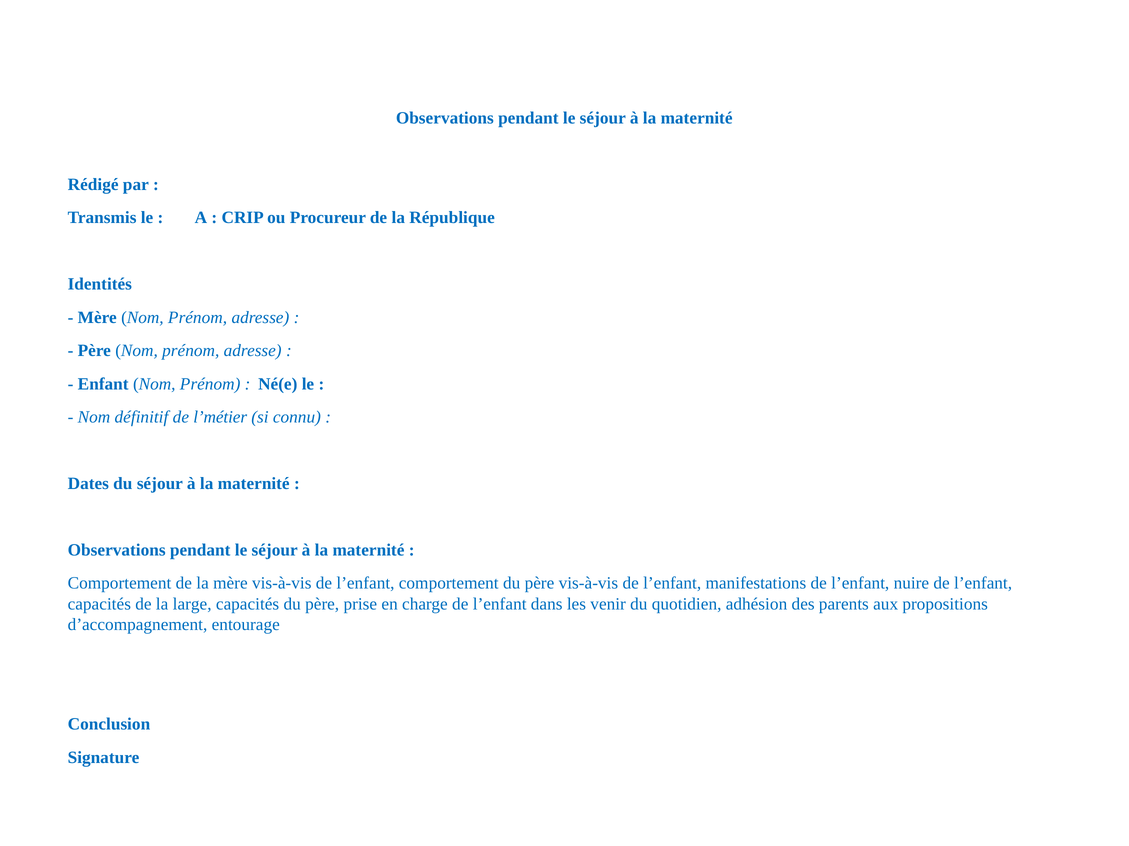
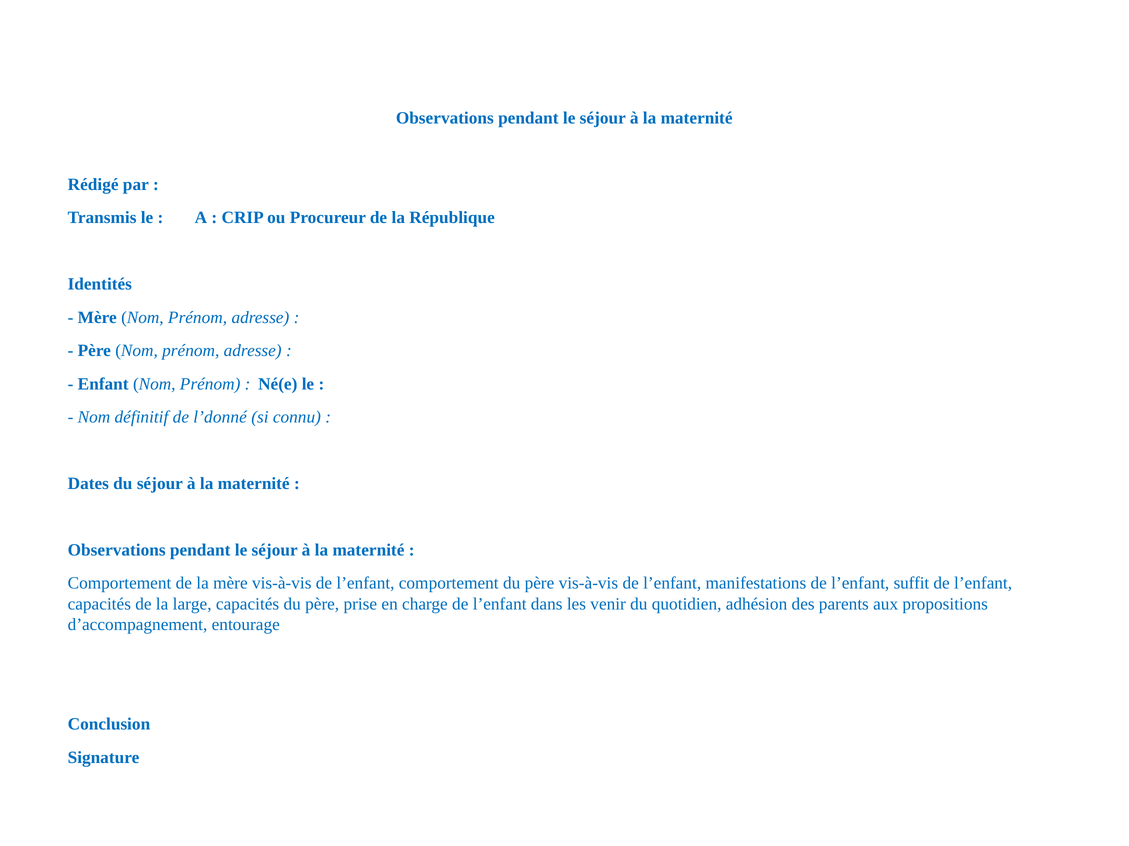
l’métier: l’métier -> l’donné
nuire: nuire -> suffit
